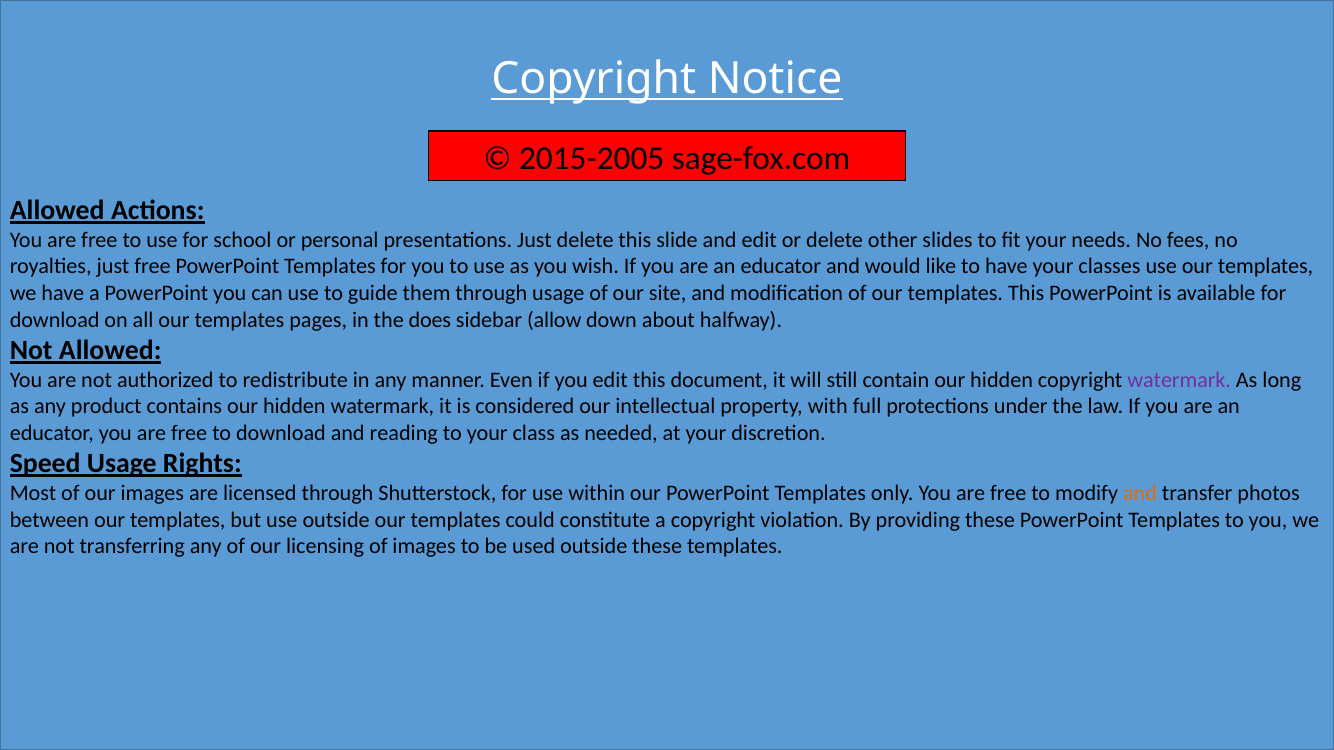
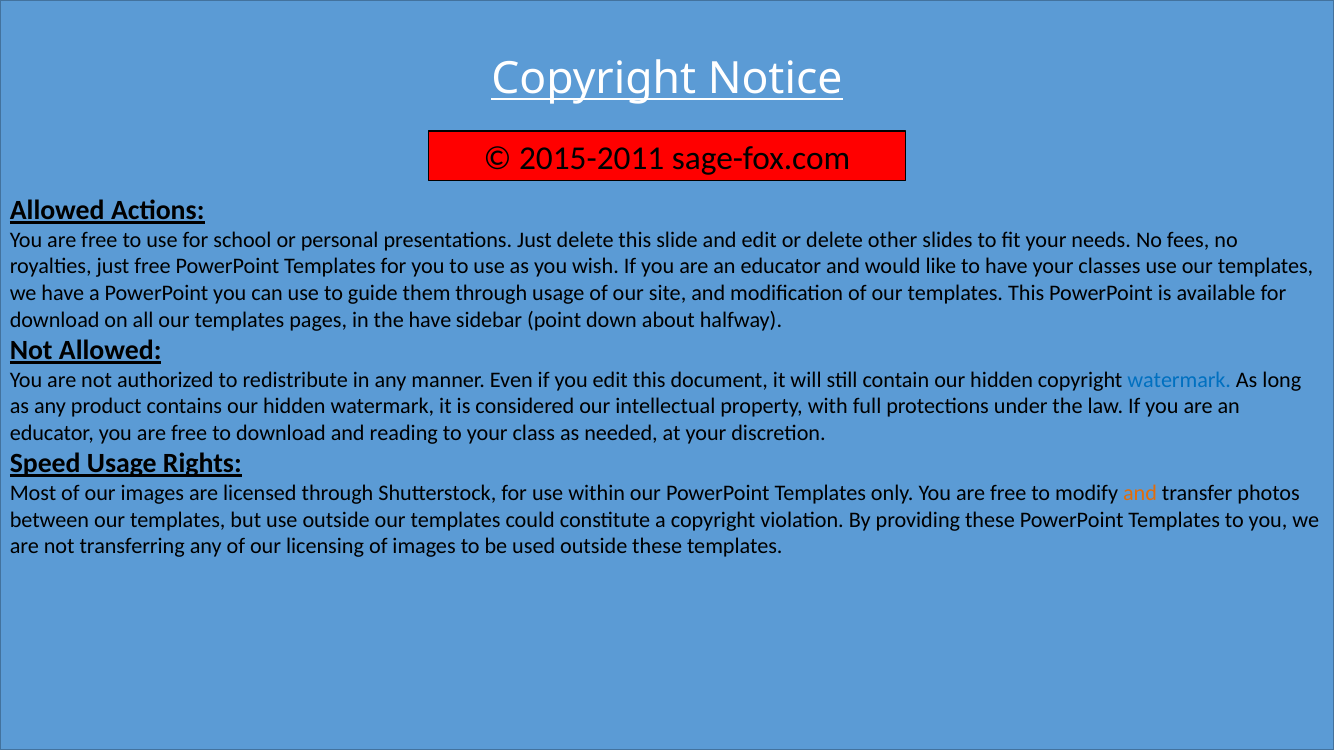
2015-2005: 2015-2005 -> 2015-2011
the does: does -> have
allow: allow -> point
watermark at (1179, 380) colour: purple -> blue
